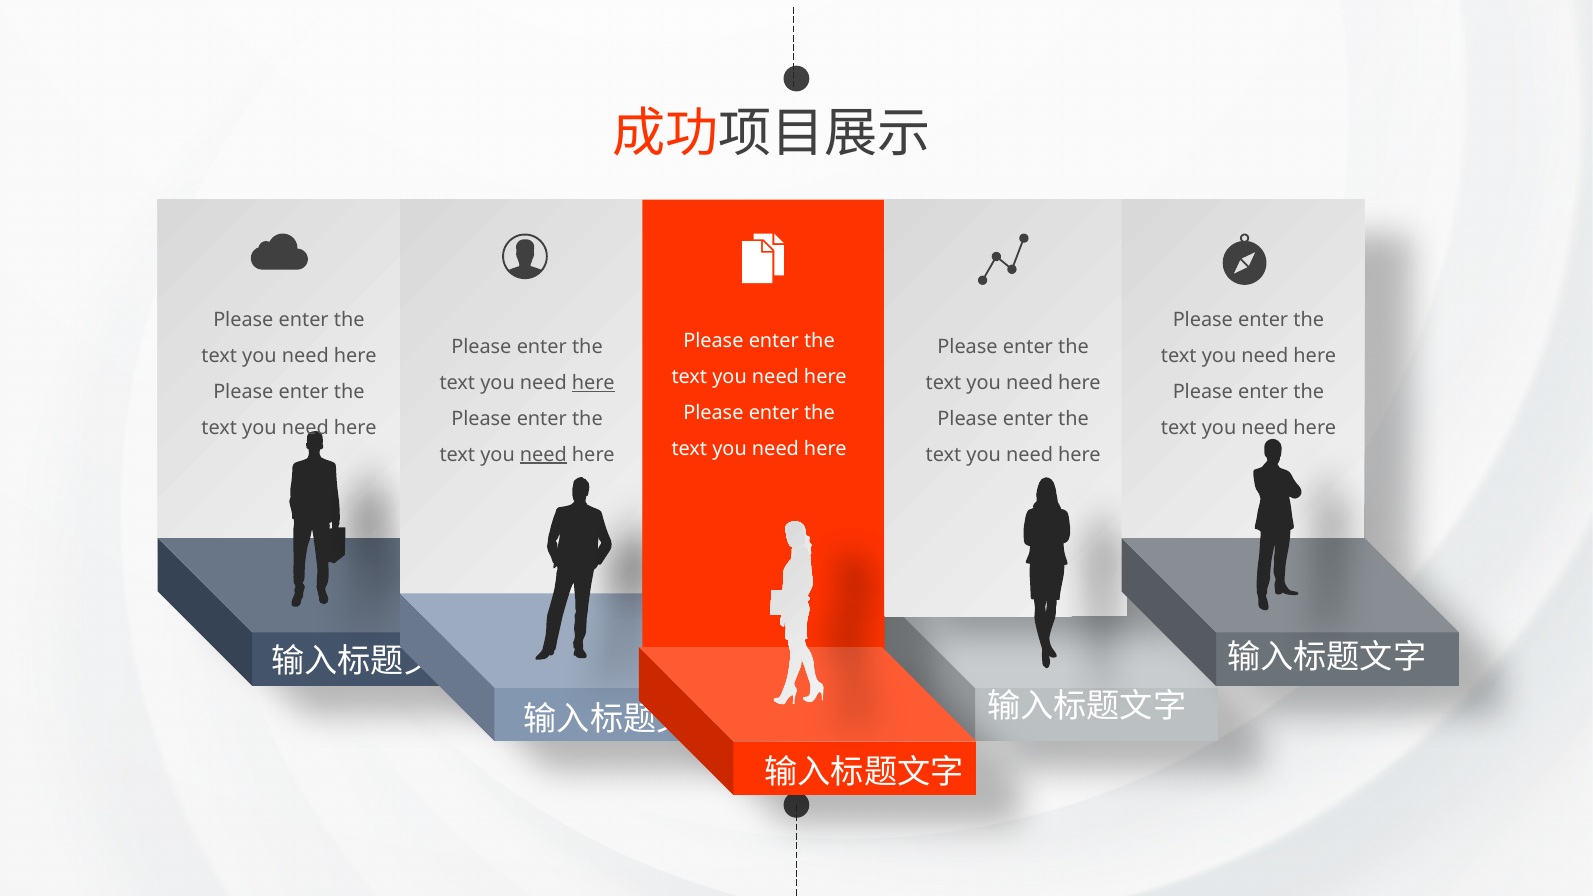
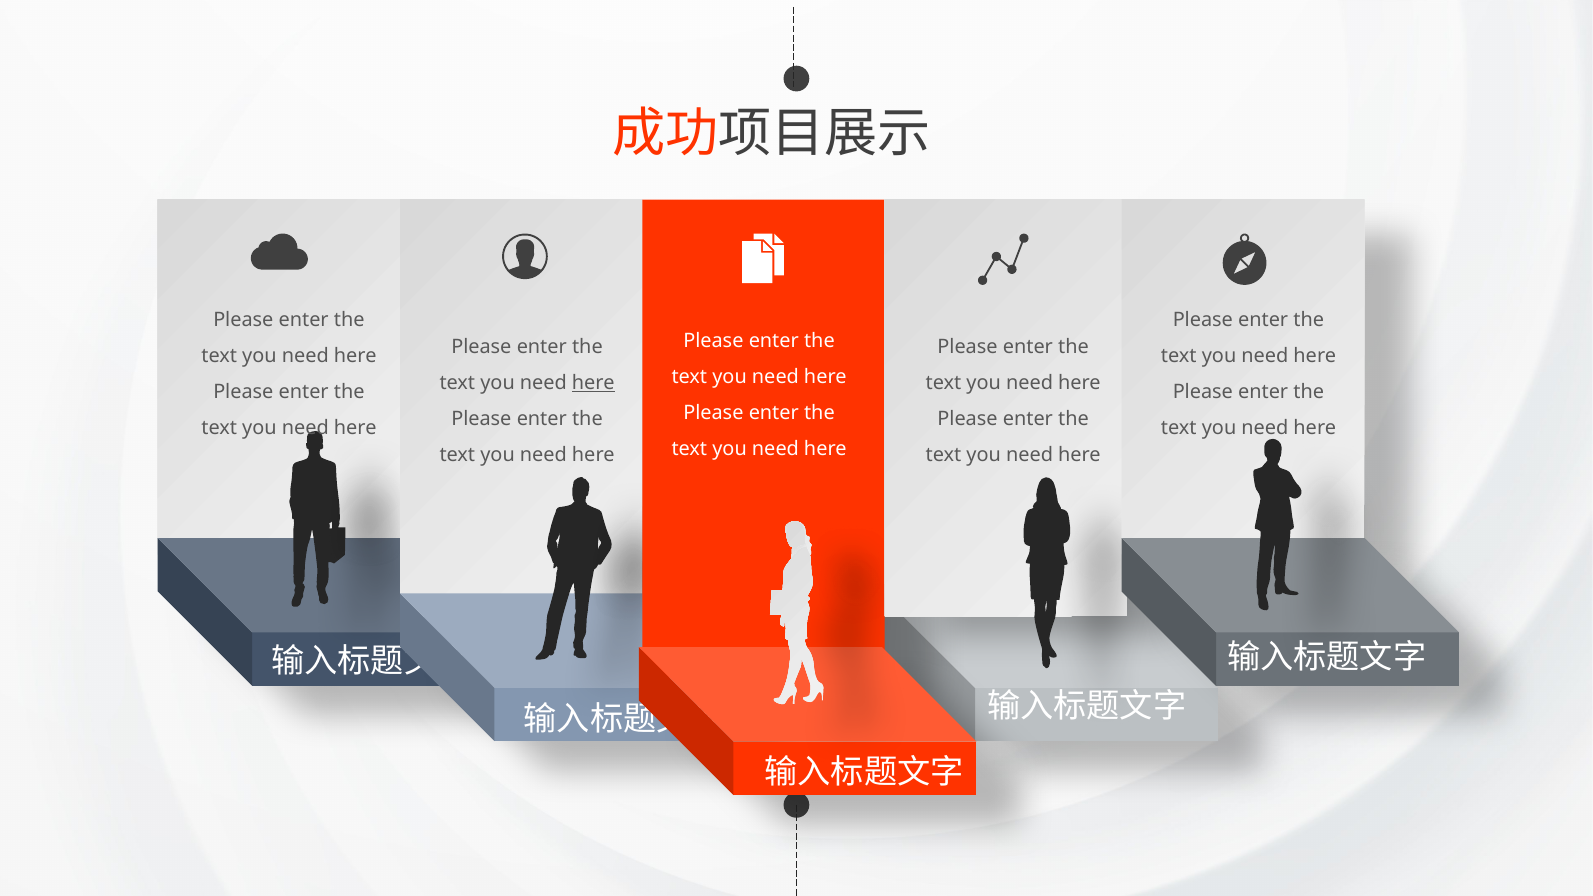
need at (543, 454) underline: present -> none
